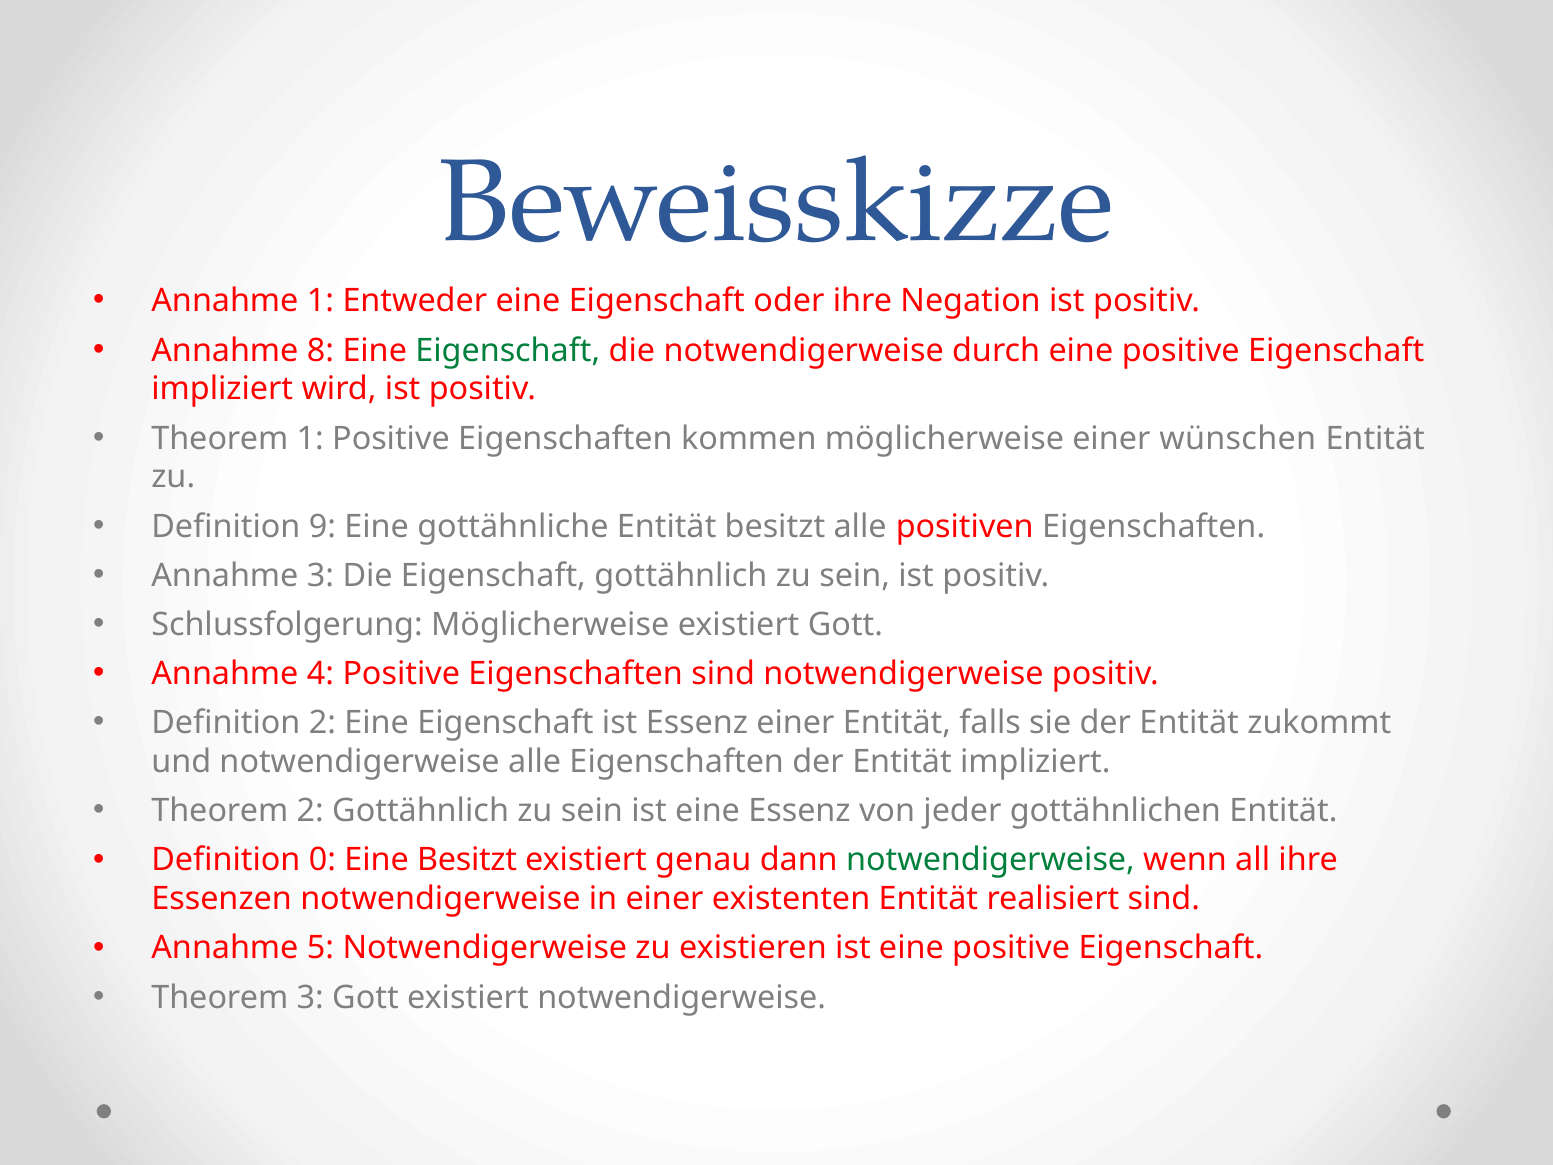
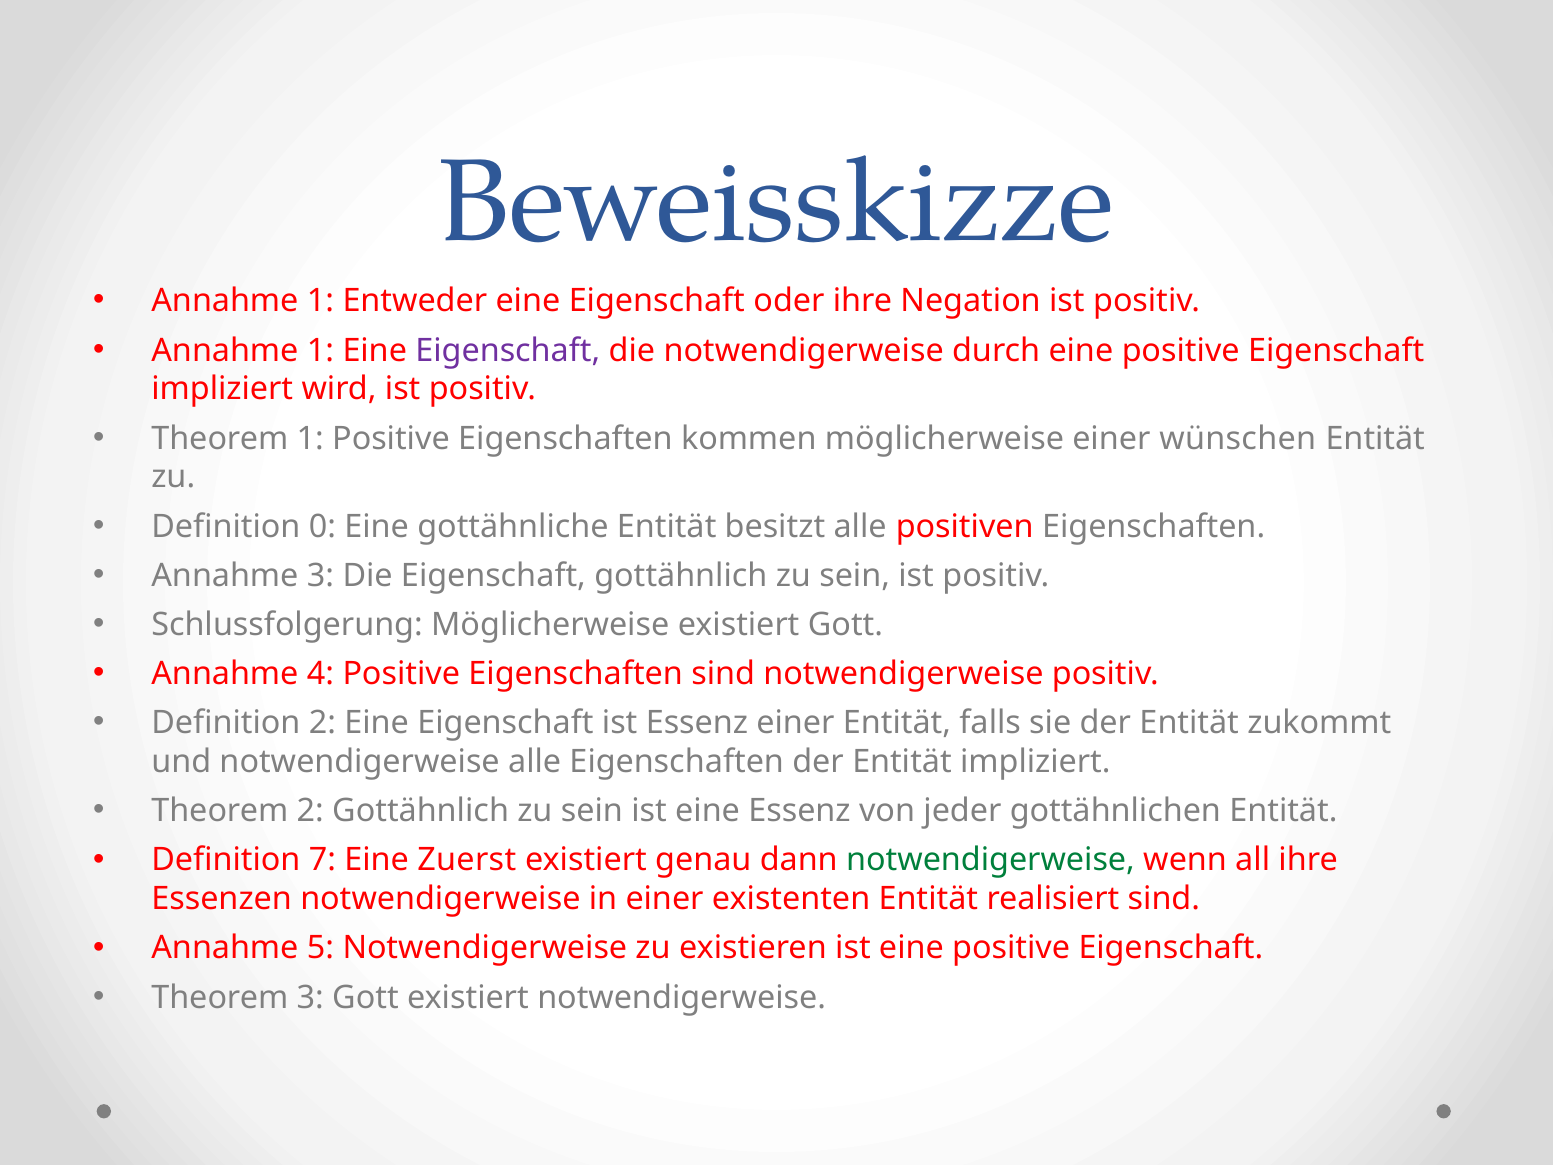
8 at (320, 350): 8 -> 1
Eigenschaft at (508, 350) colour: green -> purple
9: 9 -> 0
0: 0 -> 7
Eine Besitzt: Besitzt -> Zuerst
